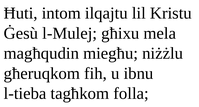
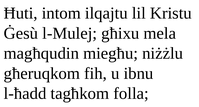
l-tieba: l-tieba -> l-ħadd
